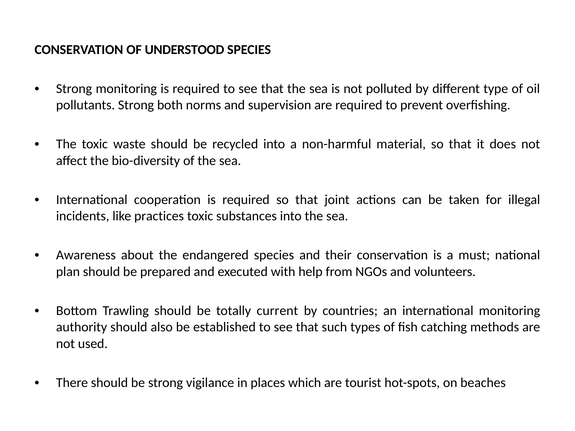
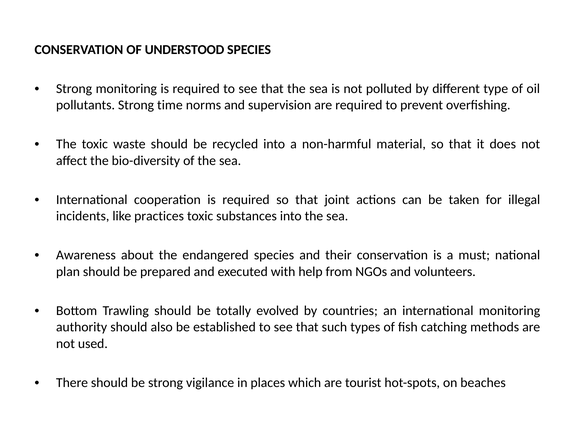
both: both -> time
current: current -> evolved
